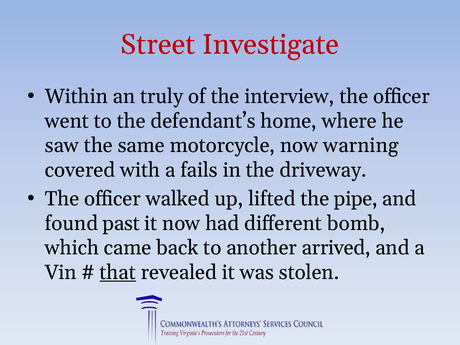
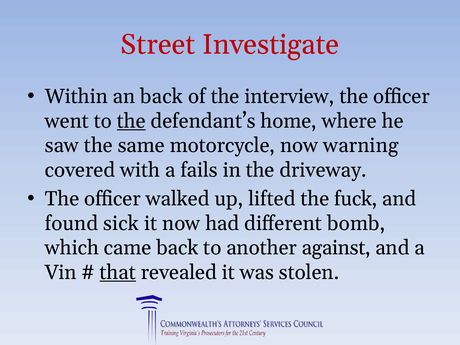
an truly: truly -> back
the at (131, 121) underline: none -> present
pipe: pipe -> fuck
past: past -> sick
arrived: arrived -> against
